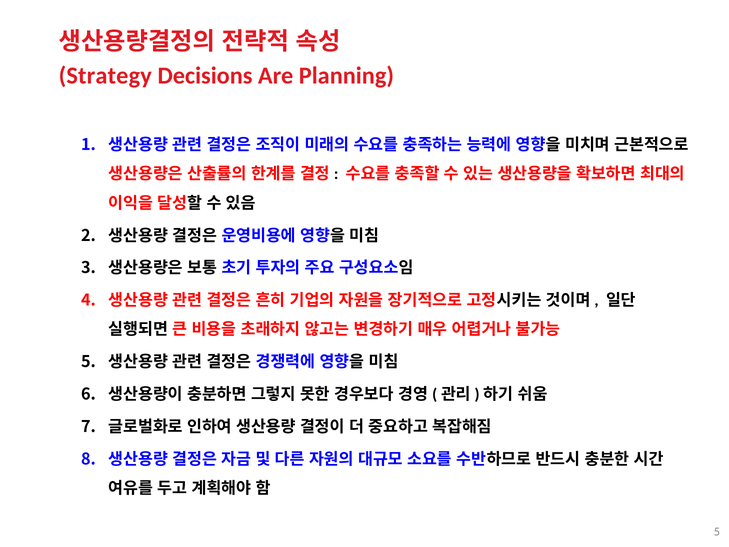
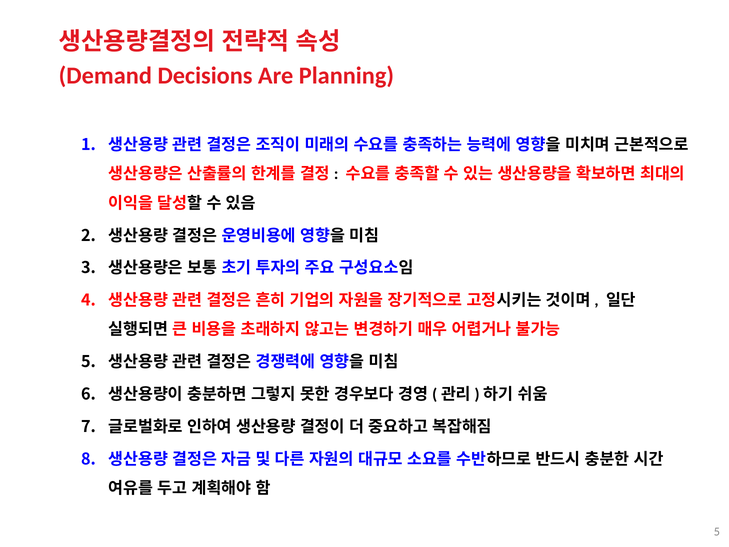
Strategy: Strategy -> Demand
